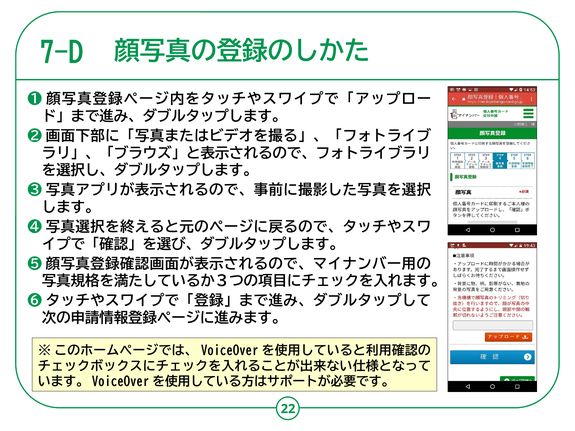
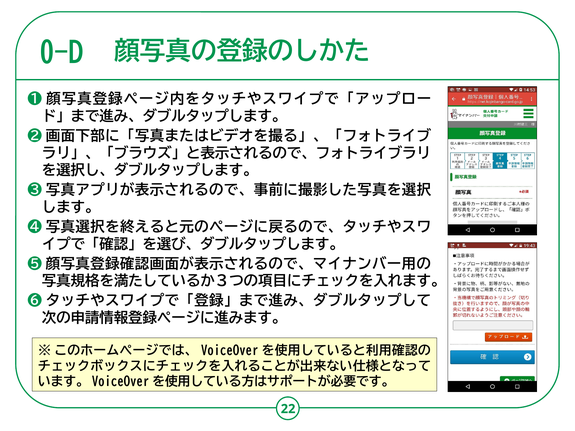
7-D: 7-D -> 0-D
